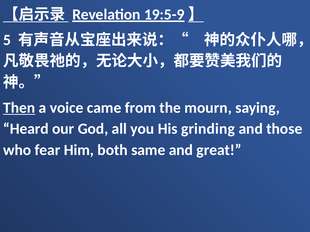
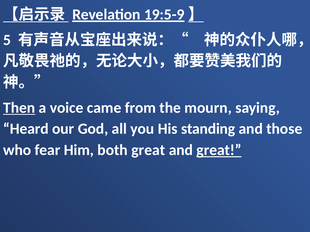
grinding: grinding -> standing
both same: same -> great
great at (219, 150) underline: none -> present
